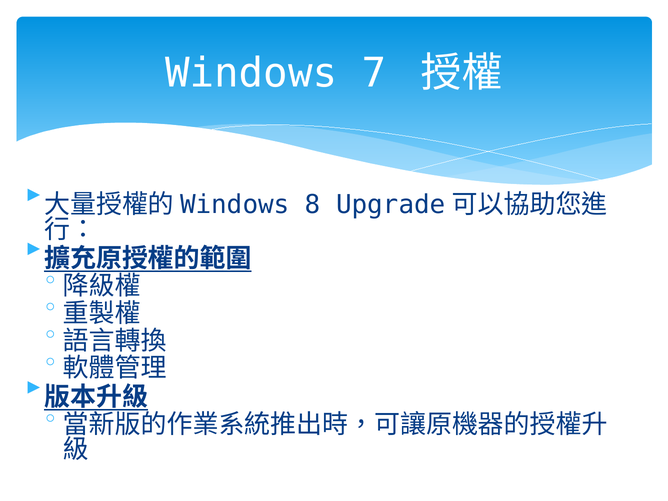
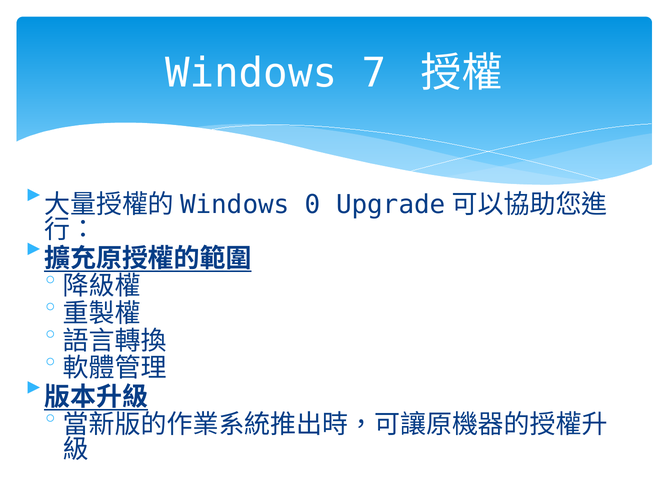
8: 8 -> 0
